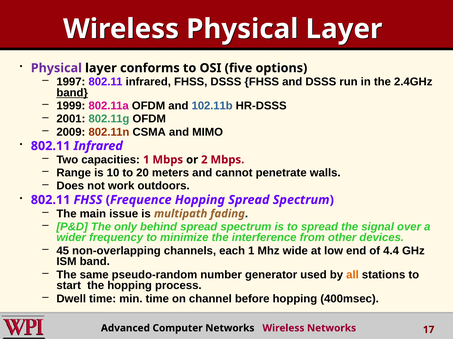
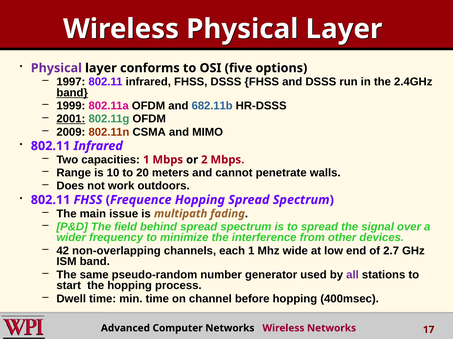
102.11b: 102.11b -> 682.11b
2001 underline: none -> present
only: only -> field
45: 45 -> 42
4.4: 4.4 -> 2.7
all colour: orange -> purple
